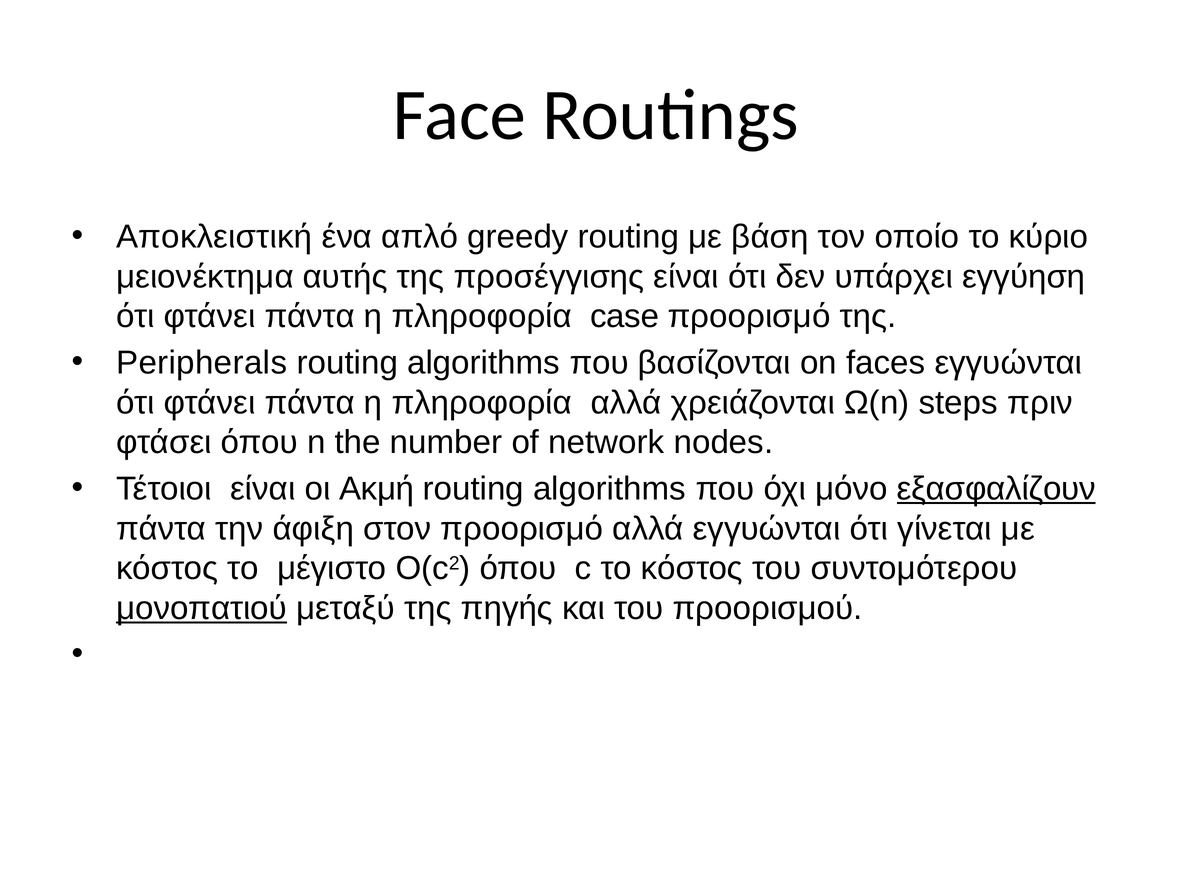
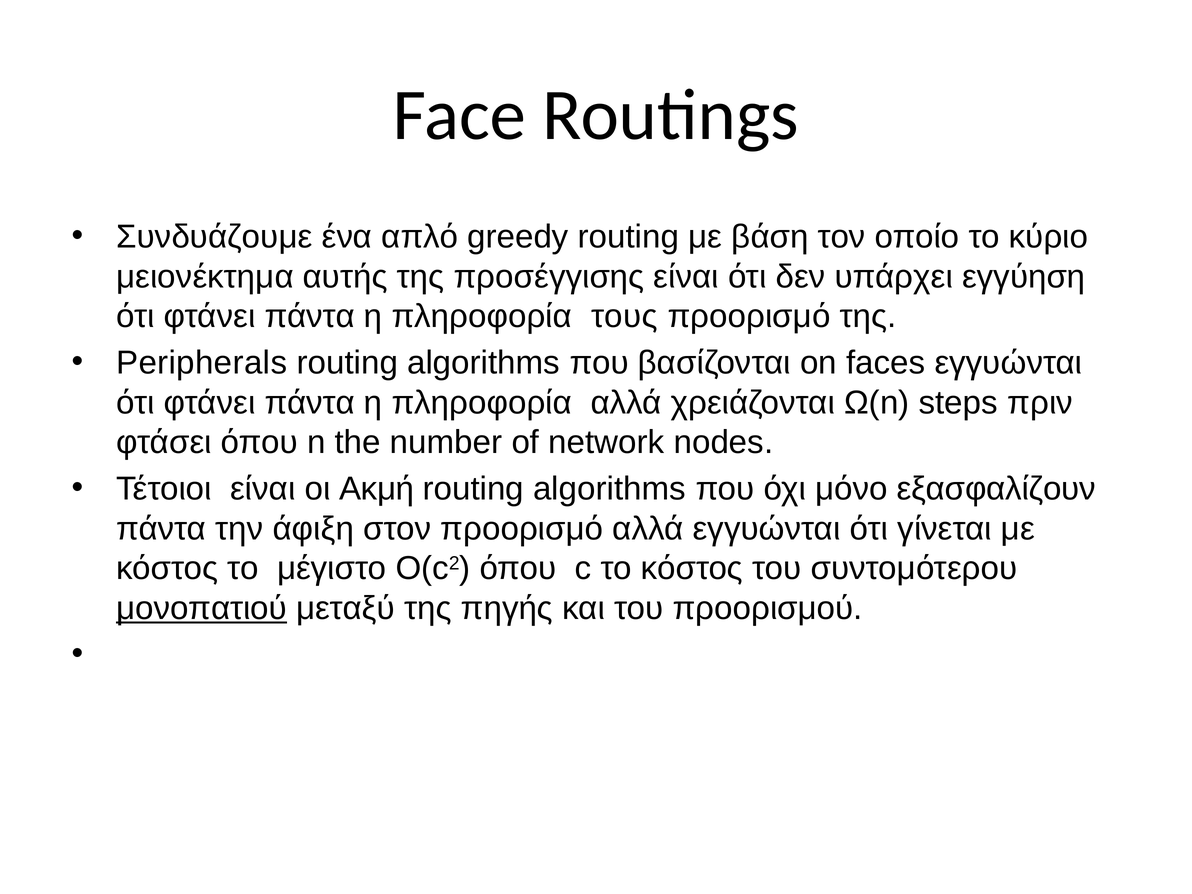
Αποκλειστική: Αποκλειστική -> Συνδυάζουμε
case: case -> τους
εξασφαλίζουν underline: present -> none
